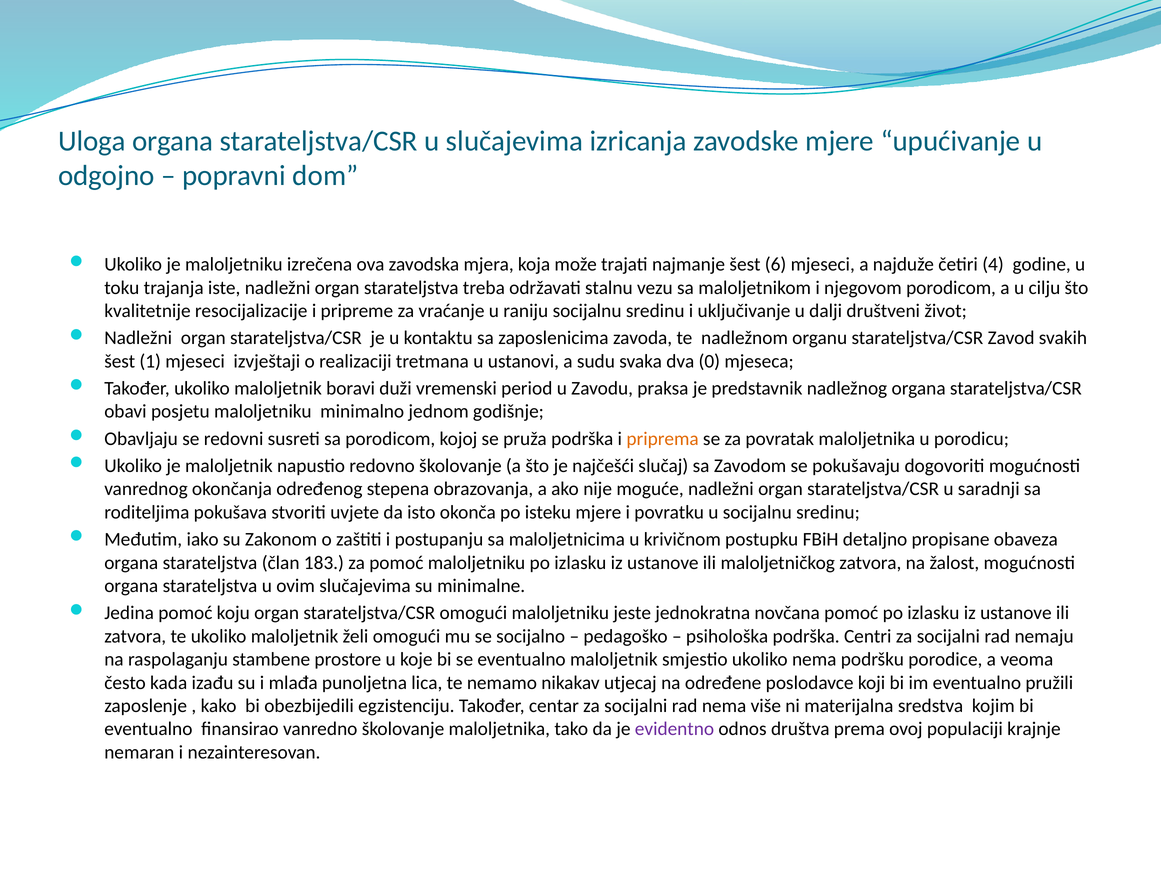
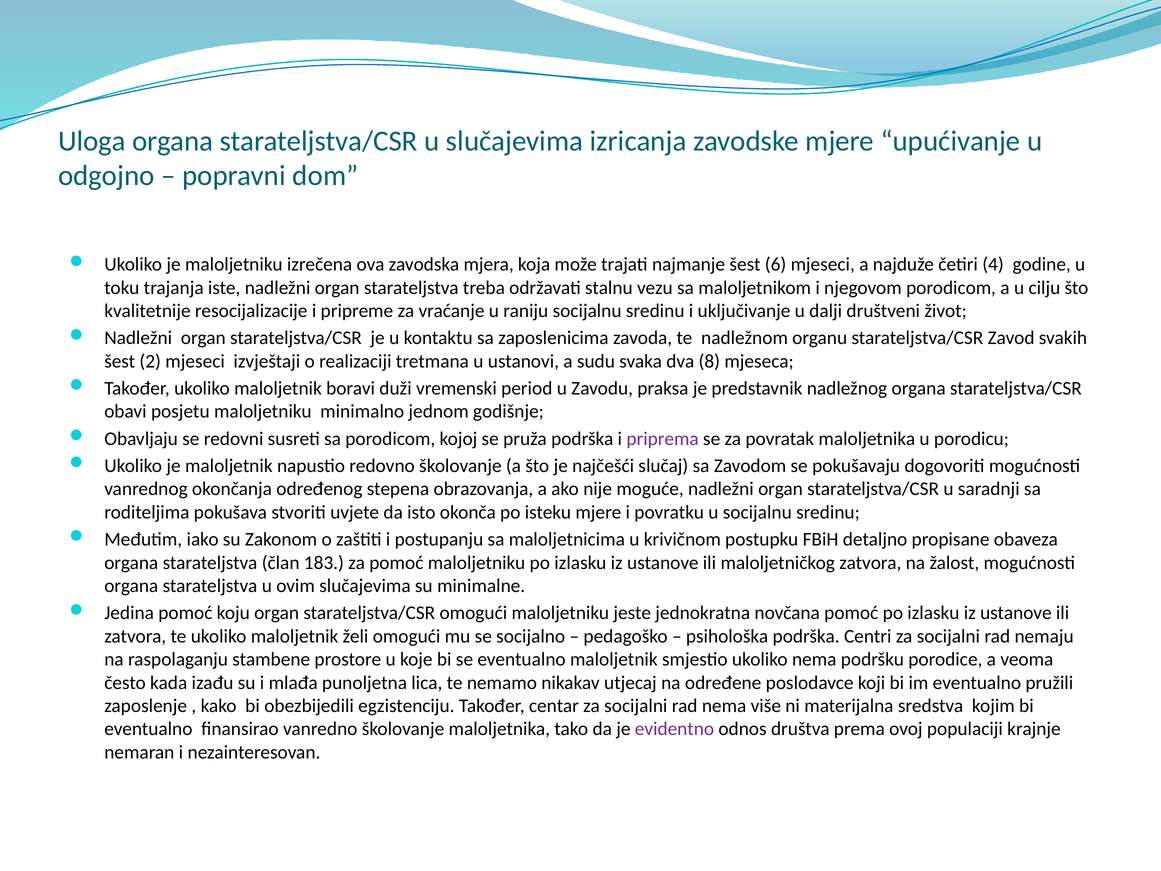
1: 1 -> 2
0: 0 -> 8
priprema colour: orange -> purple
